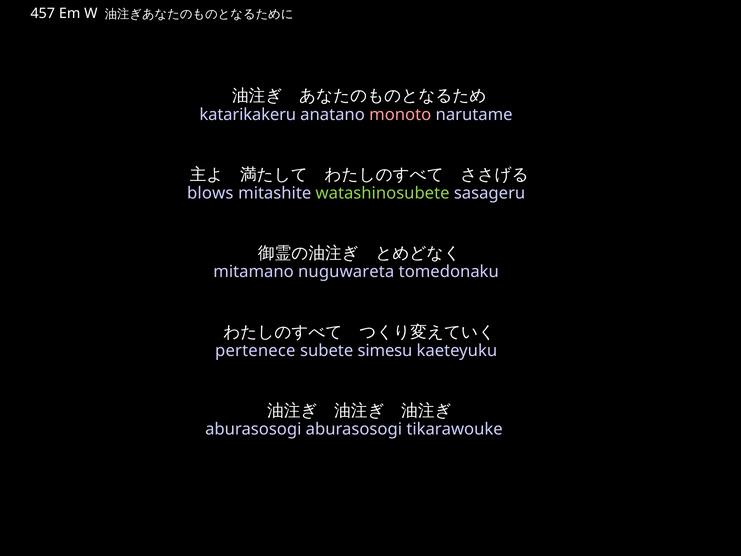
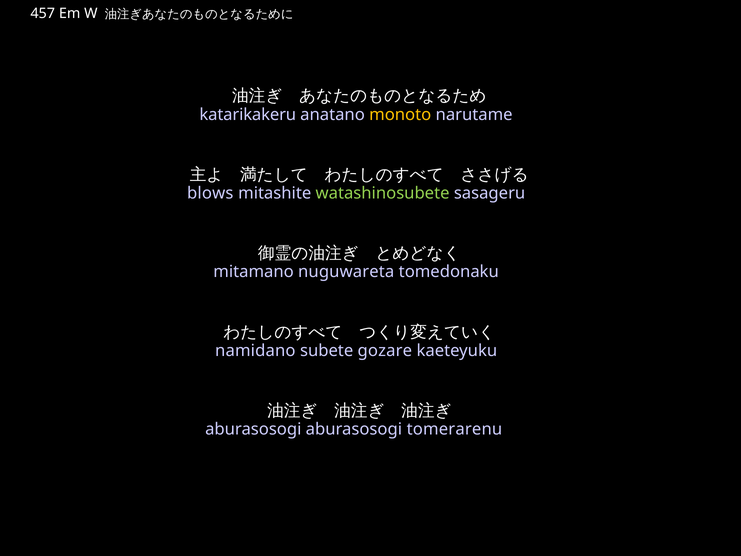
monoto colour: pink -> yellow
pertenece: pertenece -> namidano
simesu: simesu -> gozare
tikarawouke: tikarawouke -> tomerarenu
